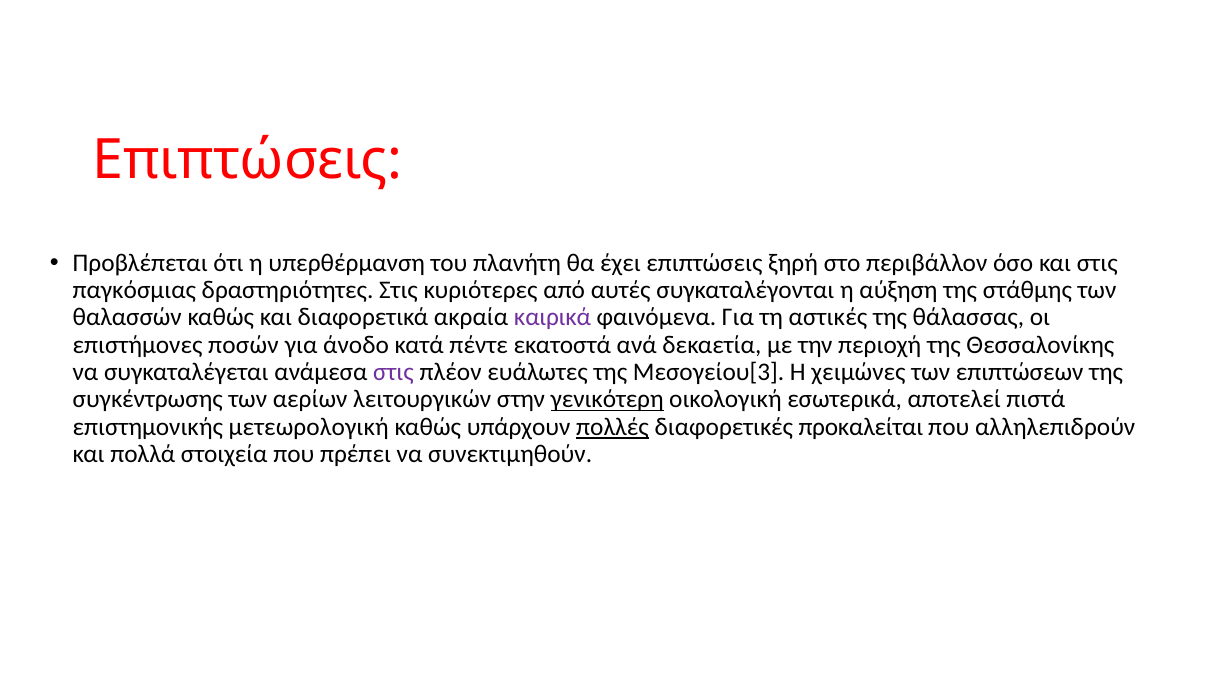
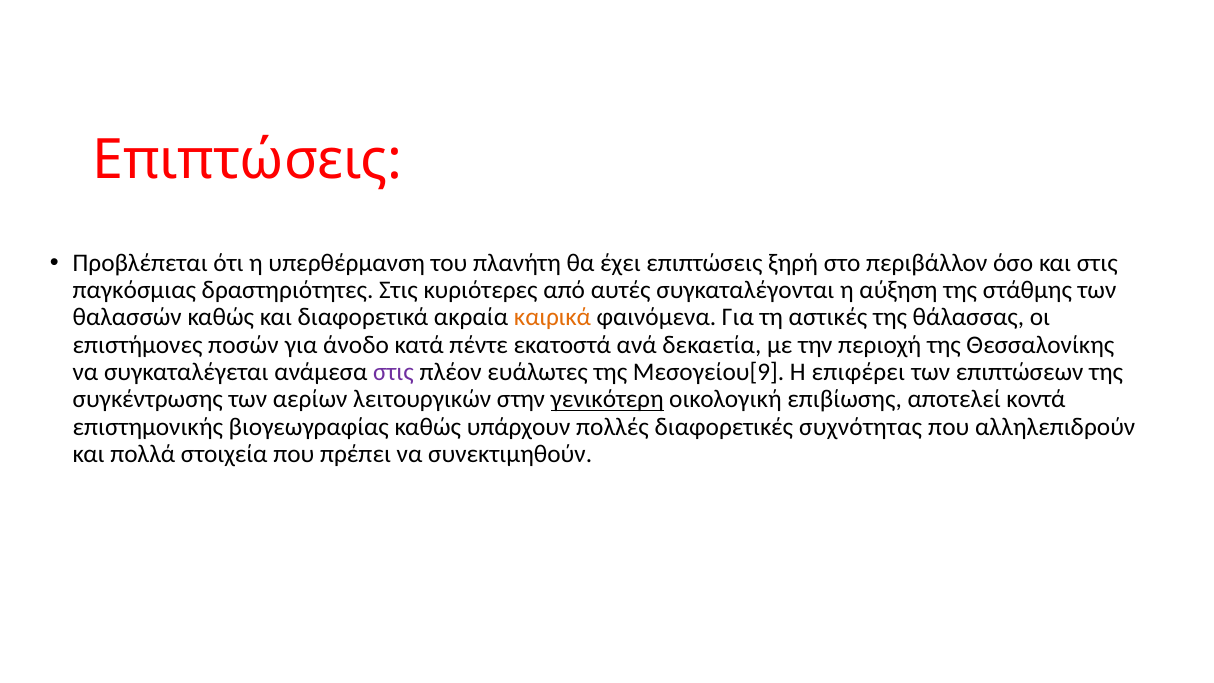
καιρικά colour: purple -> orange
Μεσογείου[3: Μεσογείου[3 -> Μεσογείου[9
χειμώνες: χειμώνες -> επιφέρει
εσωτερικά: εσωτερικά -> επιβίωσης
πιστά: πιστά -> κοντά
μετεωρολογική: μετεωρολογική -> βιογεωγραφίας
πολλές underline: present -> none
προκαλείται: προκαλείται -> συχνότητας
